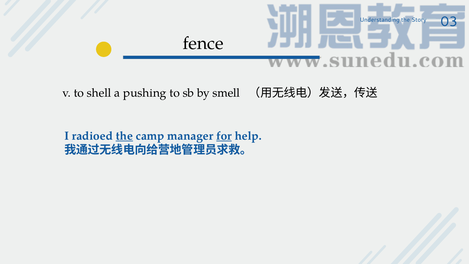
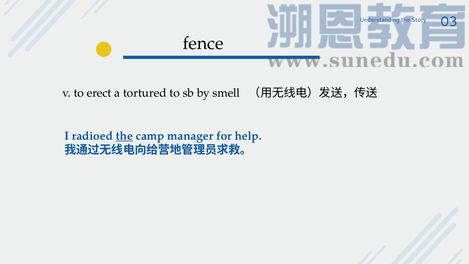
shell: shell -> erect
pushing: pushing -> tortured
for underline: present -> none
